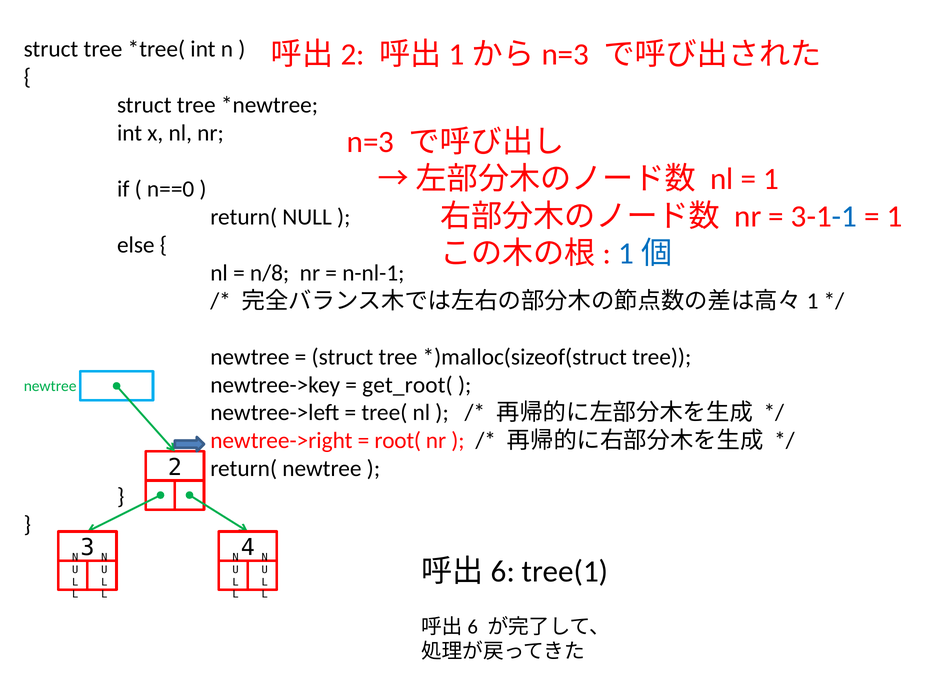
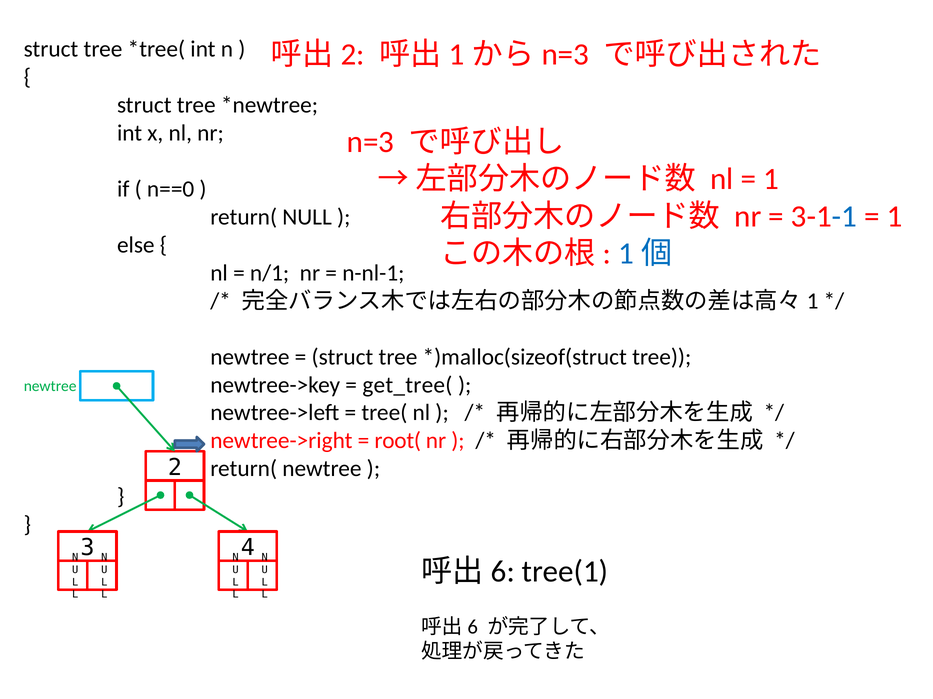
n/8: n/8 -> n/1
get_root(: get_root( -> get_tree(
